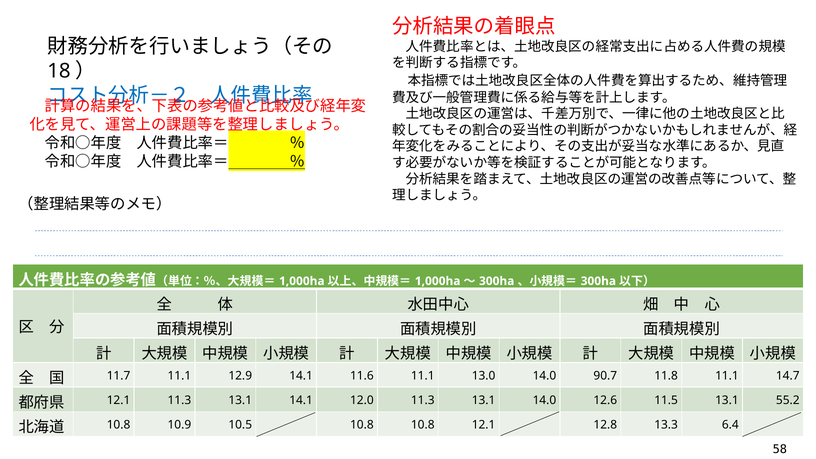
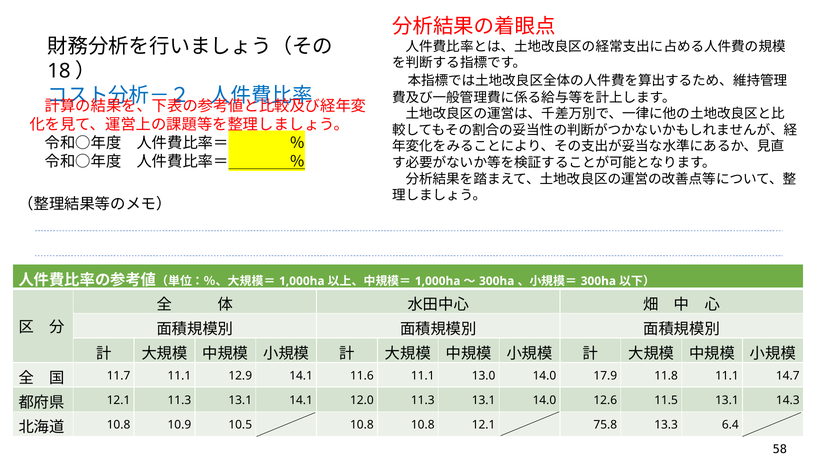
90.7: 90.7 -> 17.9
55.2: 55.2 -> 14.3
12.8: 12.8 -> 75.8
